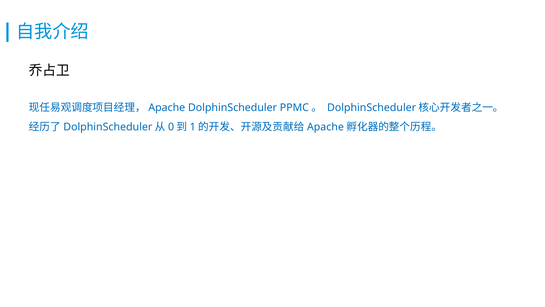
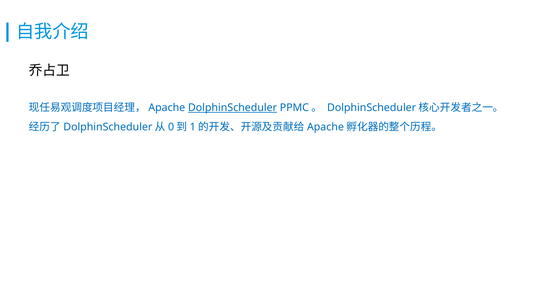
DolphinScheduler underline: none -> present
